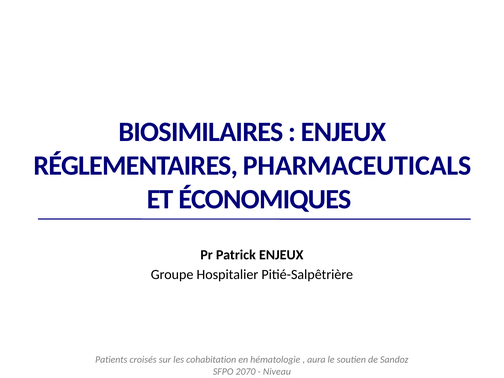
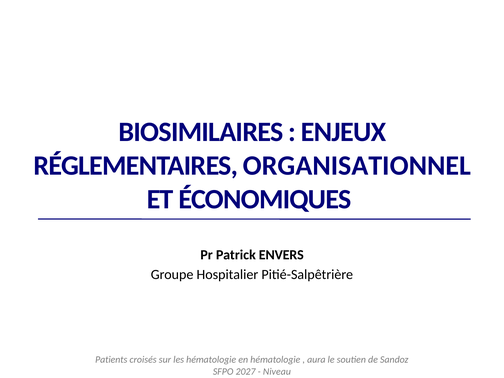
PHARMACEUTICALS: PHARMACEUTICALS -> ORGANISATIONNEL
Patrick ENJEUX: ENJEUX -> ENVERS
les cohabitation: cohabitation -> hématologie
2070: 2070 -> 2027
